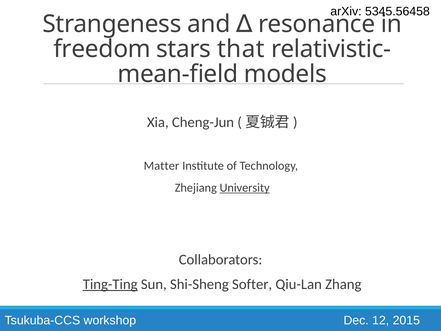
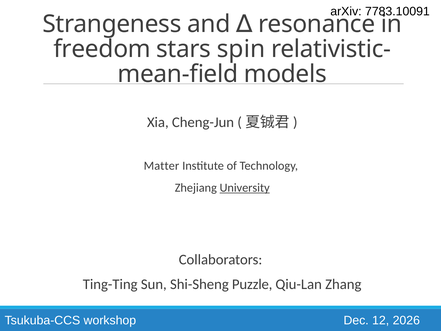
5345.56458: 5345.56458 -> 7783.10091
that: that -> spin
Ting-Ting underline: present -> none
Softer: Softer -> Puzzle
2015: 2015 -> 2026
